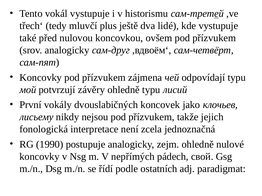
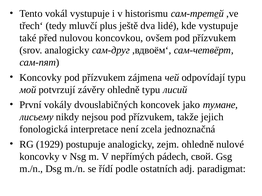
клочьев: клочьев -> тумане
1990: 1990 -> 1929
